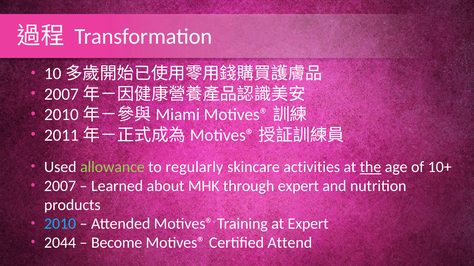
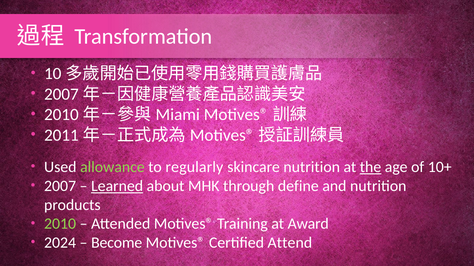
skincare activities: activities -> nutrition
Learned underline: none -> present
through expert: expert -> define
2010 colour: light blue -> light green
at Expert: Expert -> Award
2044: 2044 -> 2024
